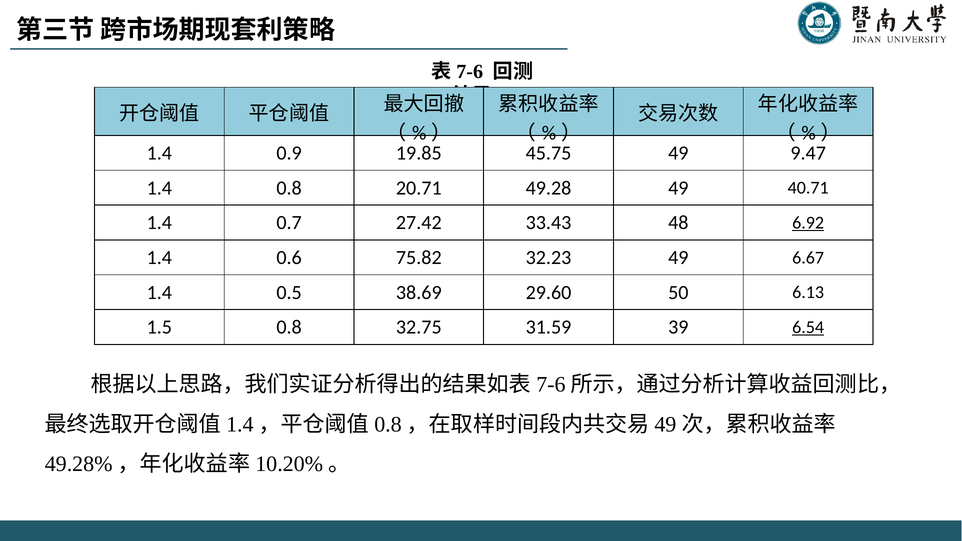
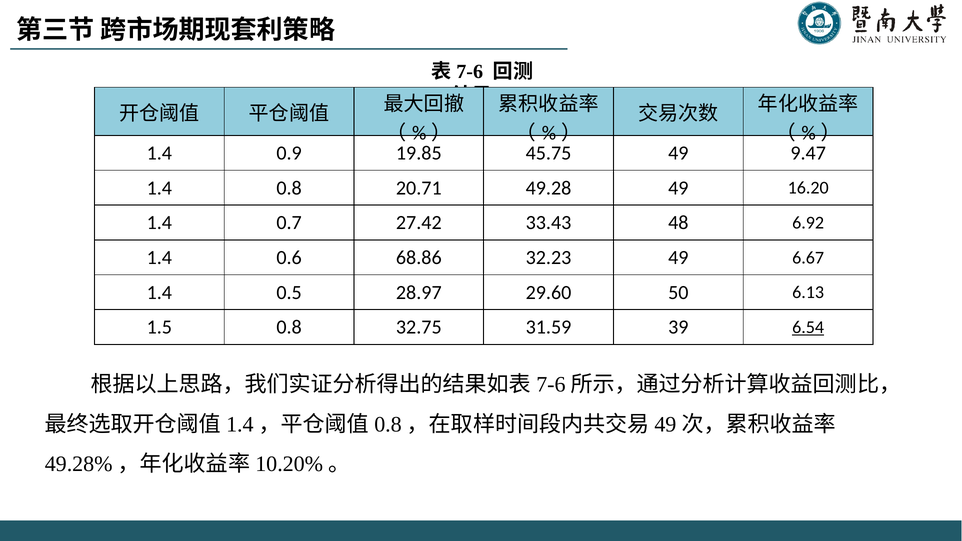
40.71: 40.71 -> 16.20
6.92 underline: present -> none
75.82: 75.82 -> 68.86
38.69: 38.69 -> 28.97
